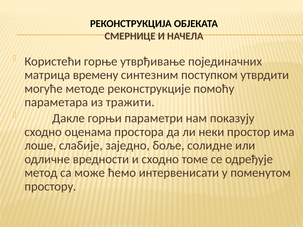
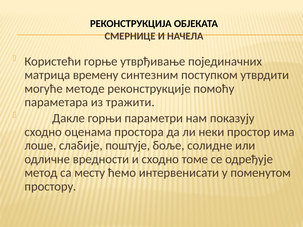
заједно: заједно -> поштује
може: може -> месту
